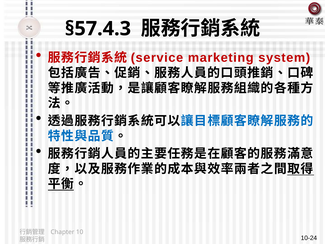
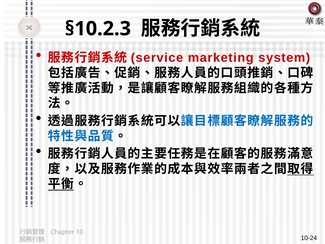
§57.4.3: §57.4.3 -> §10.2.3
